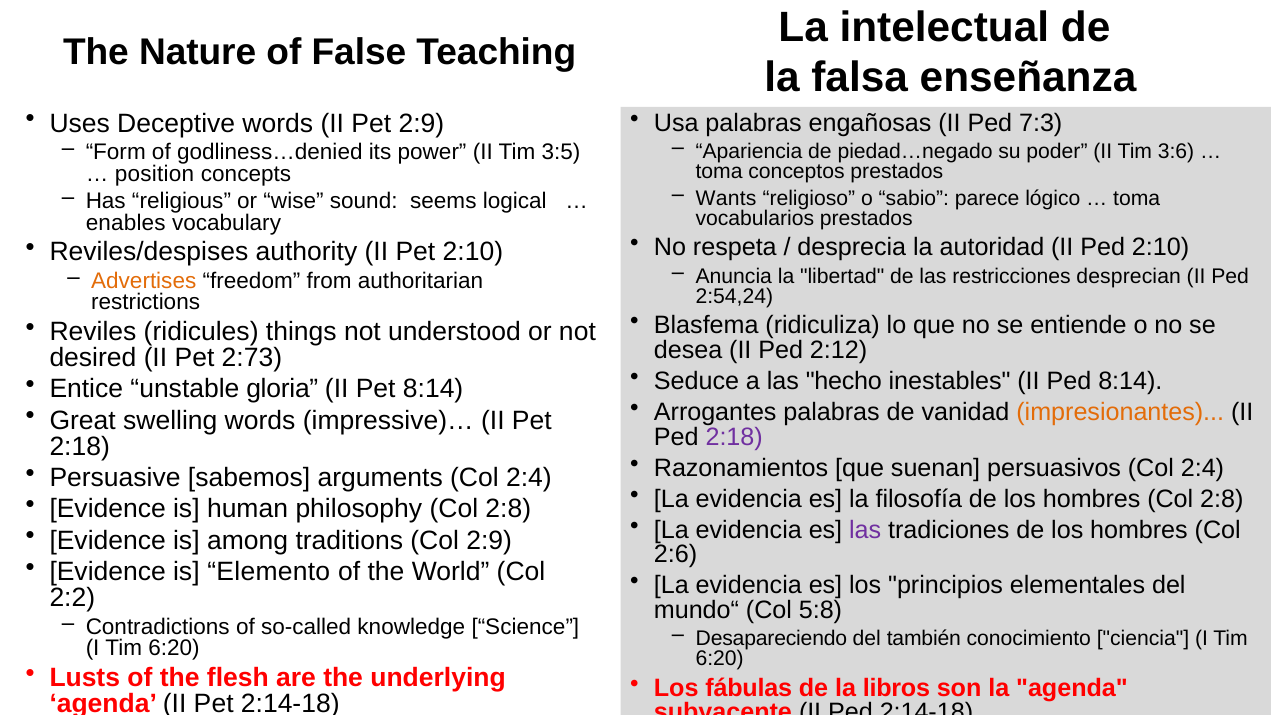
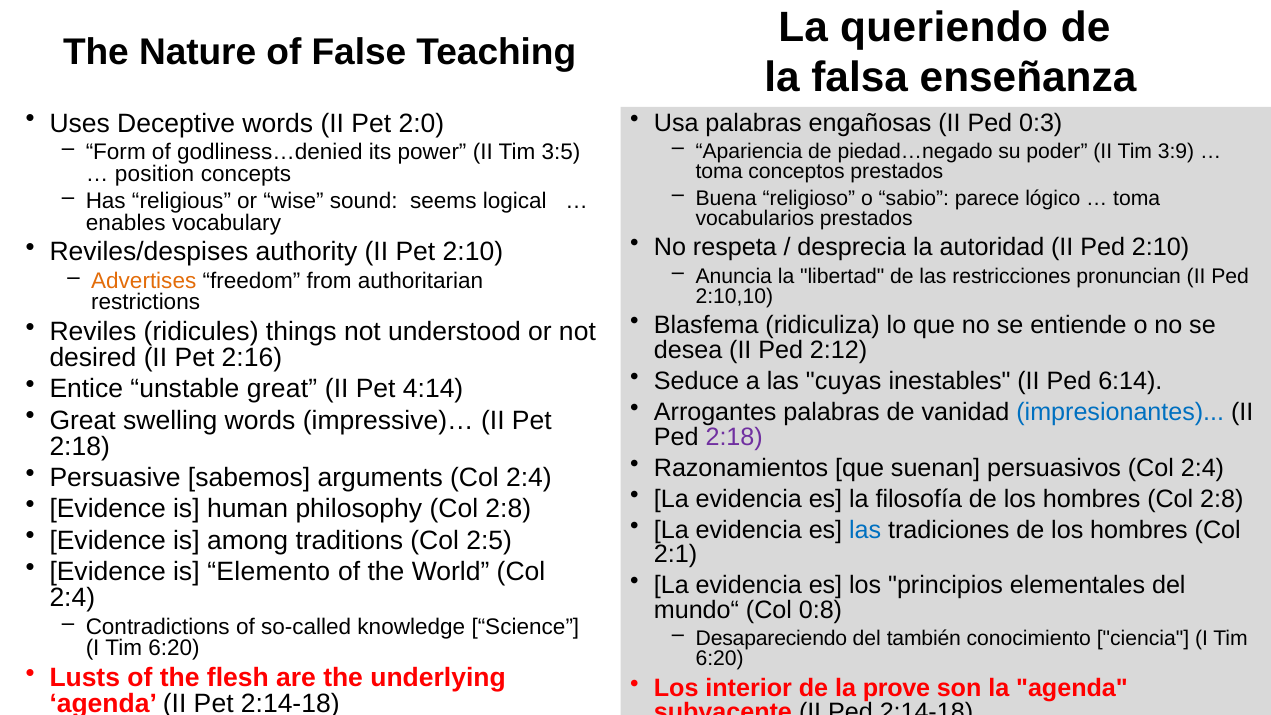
intelectual: intelectual -> queriendo
Pet 2:9: 2:9 -> 2:0
7:3: 7:3 -> 0:3
3:6: 3:6 -> 3:9
Wants: Wants -> Buena
desprecian: desprecian -> pronuncian
2:54,24: 2:54,24 -> 2:10,10
2:73: 2:73 -> 2:16
hecho: hecho -> cuyas
Ped 8:14: 8:14 -> 6:14
unstable gloria: gloria -> great
Pet 8:14: 8:14 -> 4:14
impresionantes colour: orange -> blue
las at (865, 530) colour: purple -> blue
Col 2:9: 2:9 -> 2:5
2:6: 2:6 -> 2:1
2:2 at (72, 598): 2:2 -> 2:4
5:8: 5:8 -> 0:8
fábulas: fábulas -> interior
libros: libros -> prove
